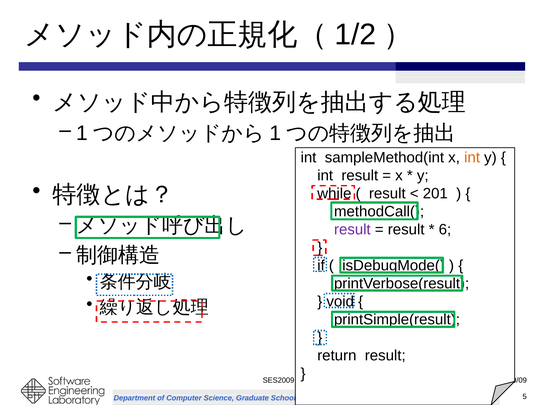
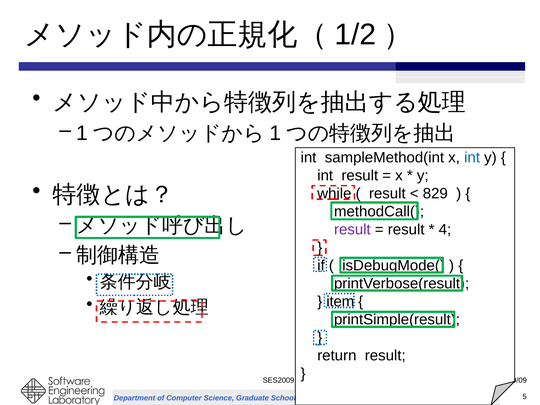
int at (472, 158) colour: orange -> blue
201: 201 -> 829
6: 6 -> 4
void: void -> item
